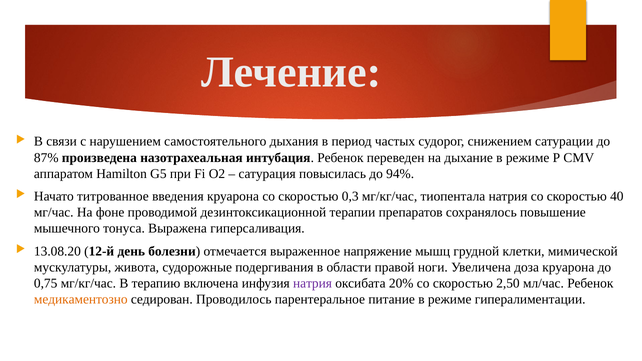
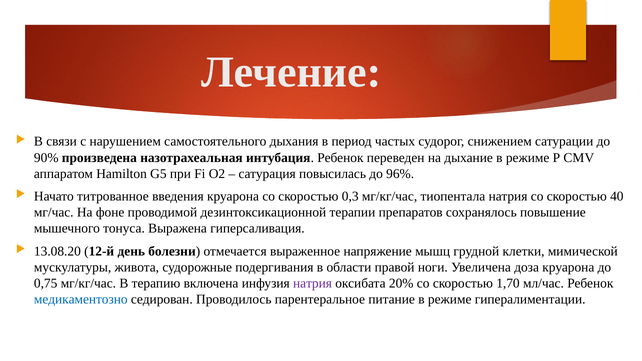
87%: 87% -> 90%
94%: 94% -> 96%
2,50: 2,50 -> 1,70
медикаментозно colour: orange -> blue
